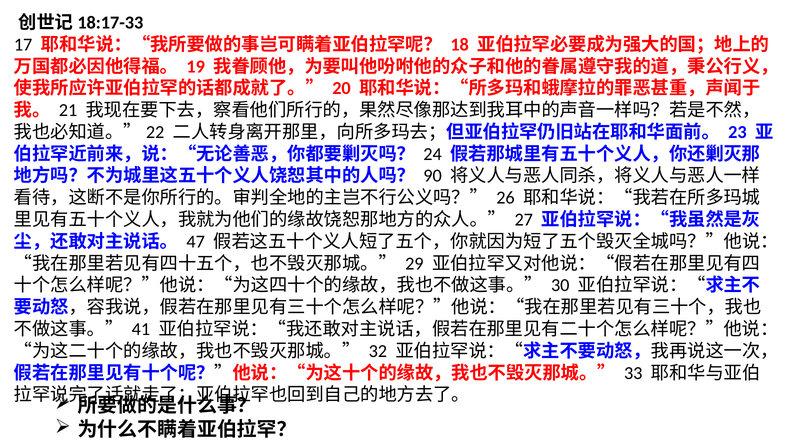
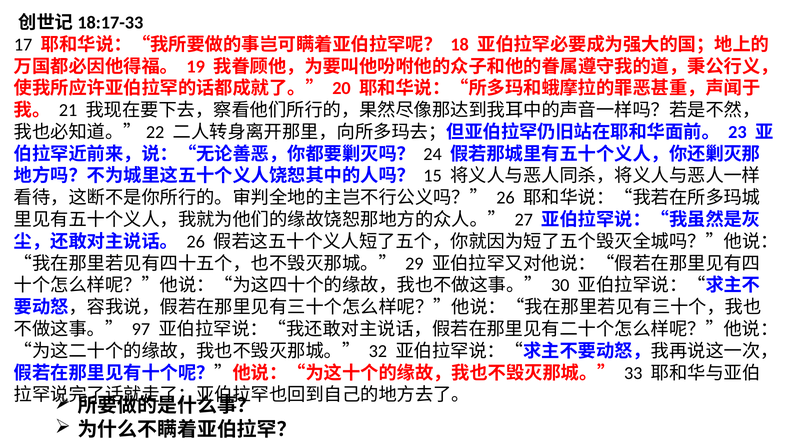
90: 90 -> 15
47 at (196, 242): 47 -> 26
41: 41 -> 97
